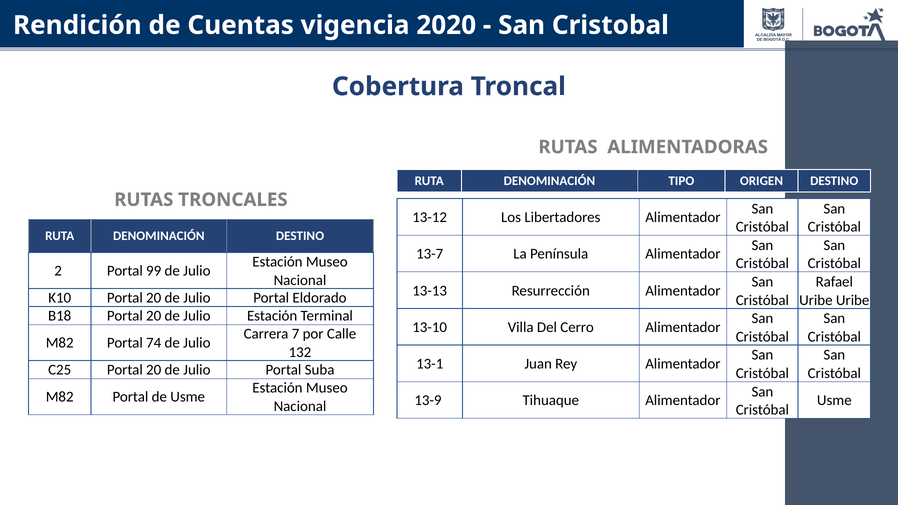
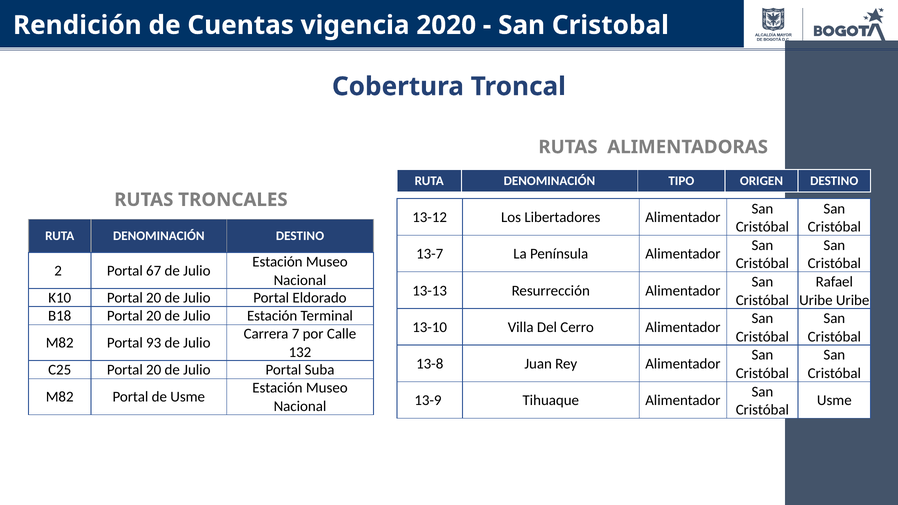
99: 99 -> 67
74: 74 -> 93
13-1: 13-1 -> 13-8
